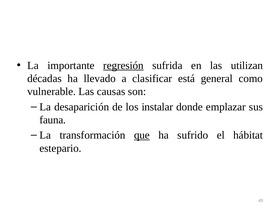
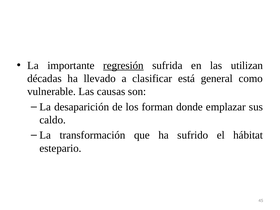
instalar: instalar -> forman
fauna: fauna -> caldo
que underline: present -> none
